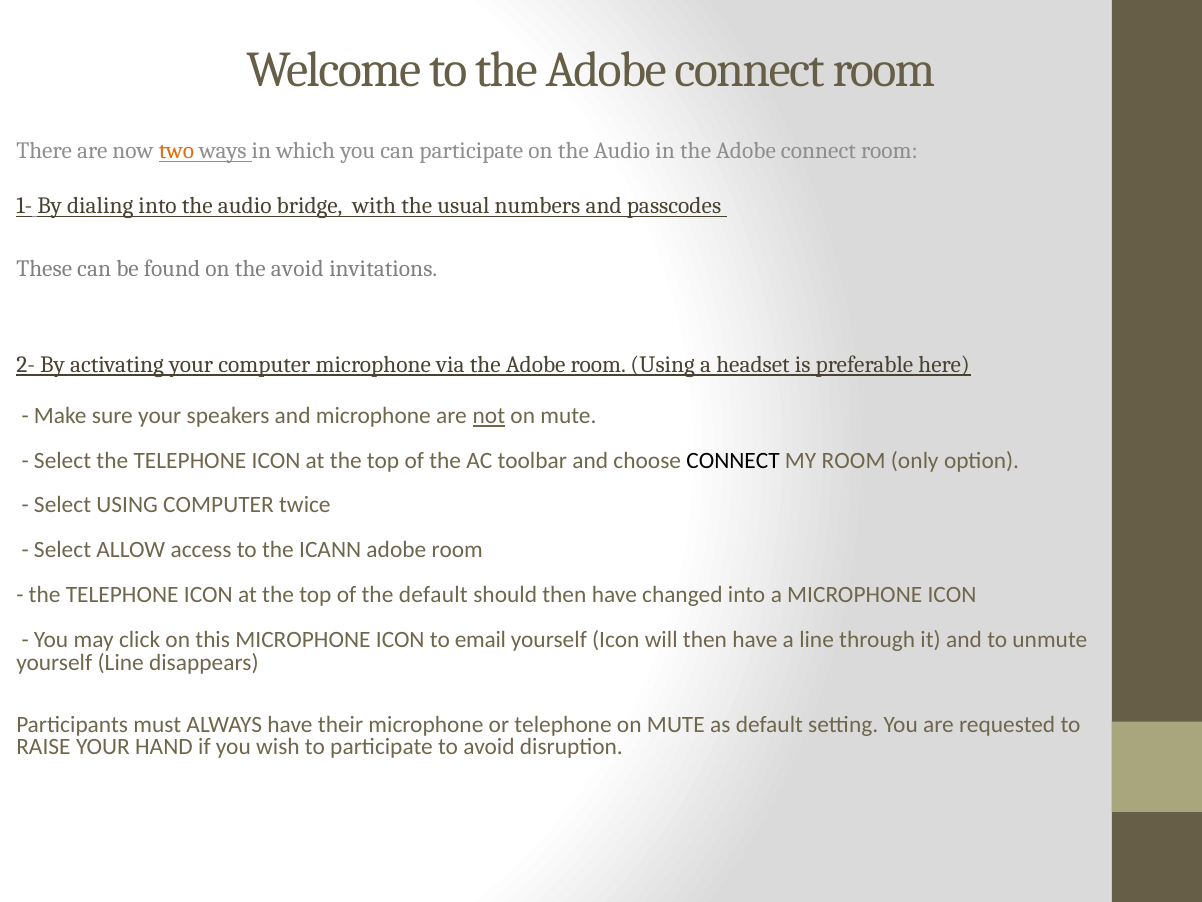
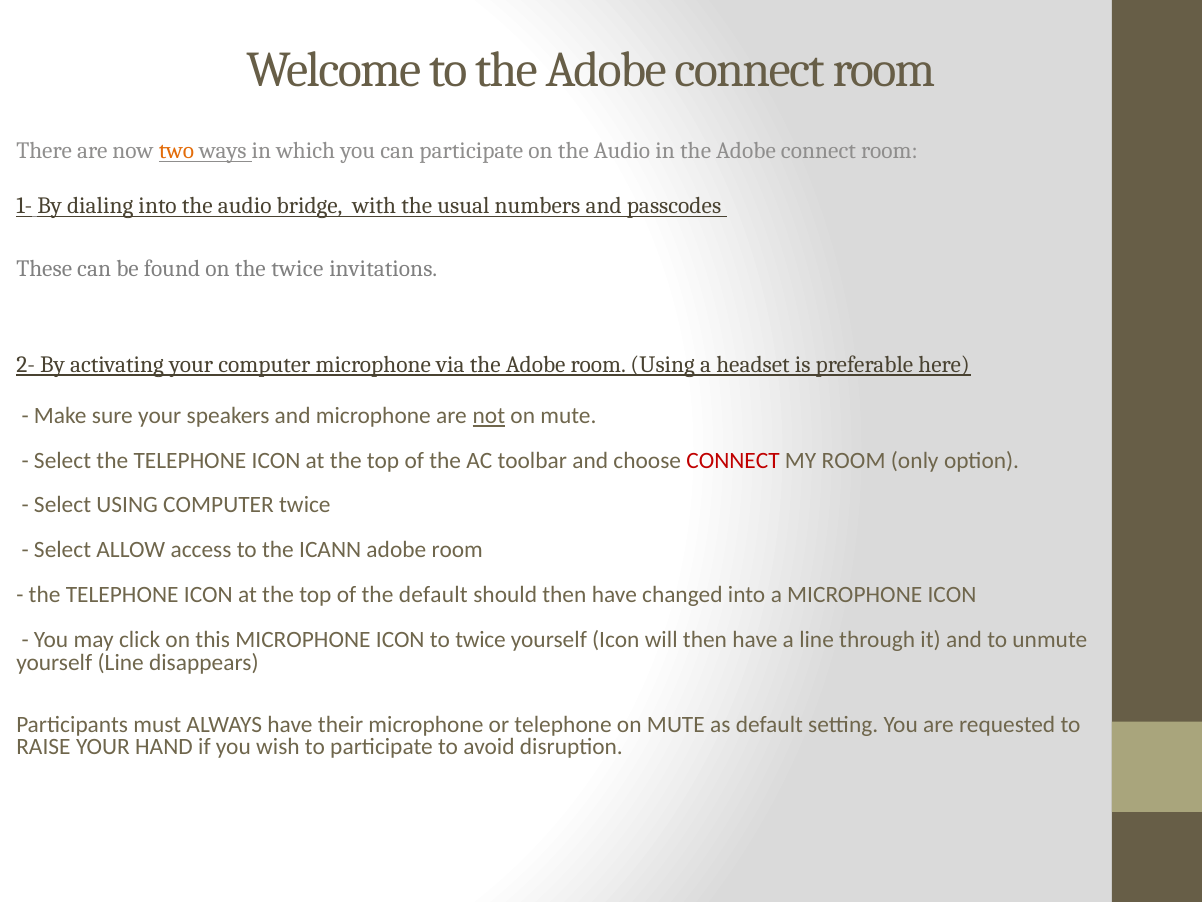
the avoid: avoid -> twice
CONNECT at (733, 460) colour: black -> red
to email: email -> twice
